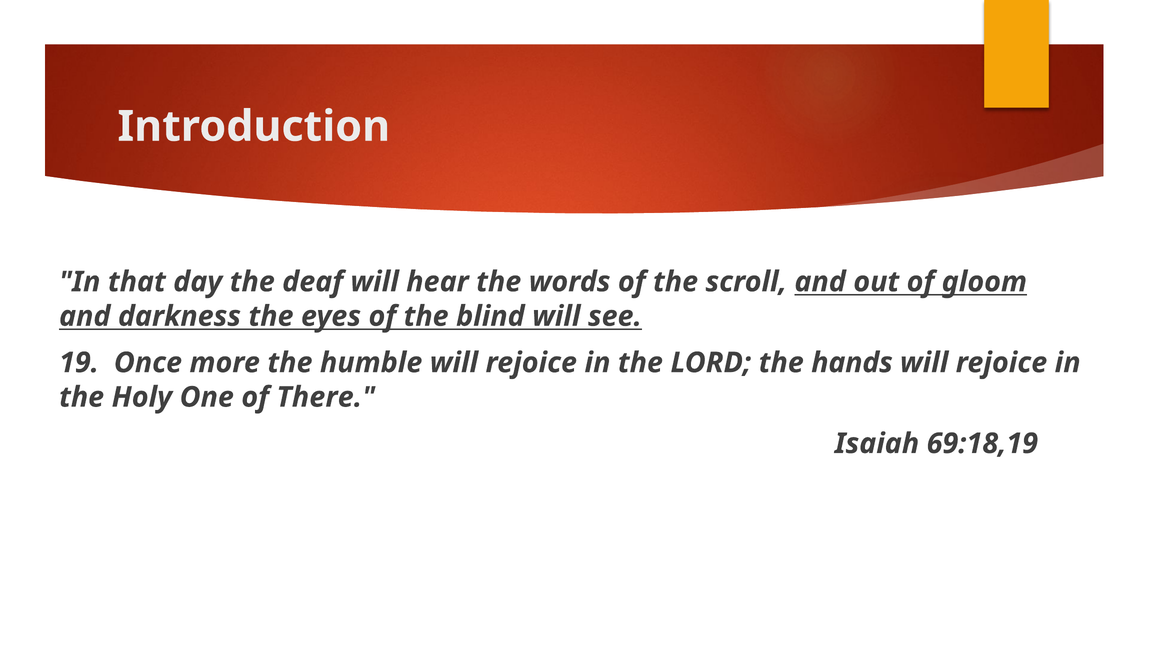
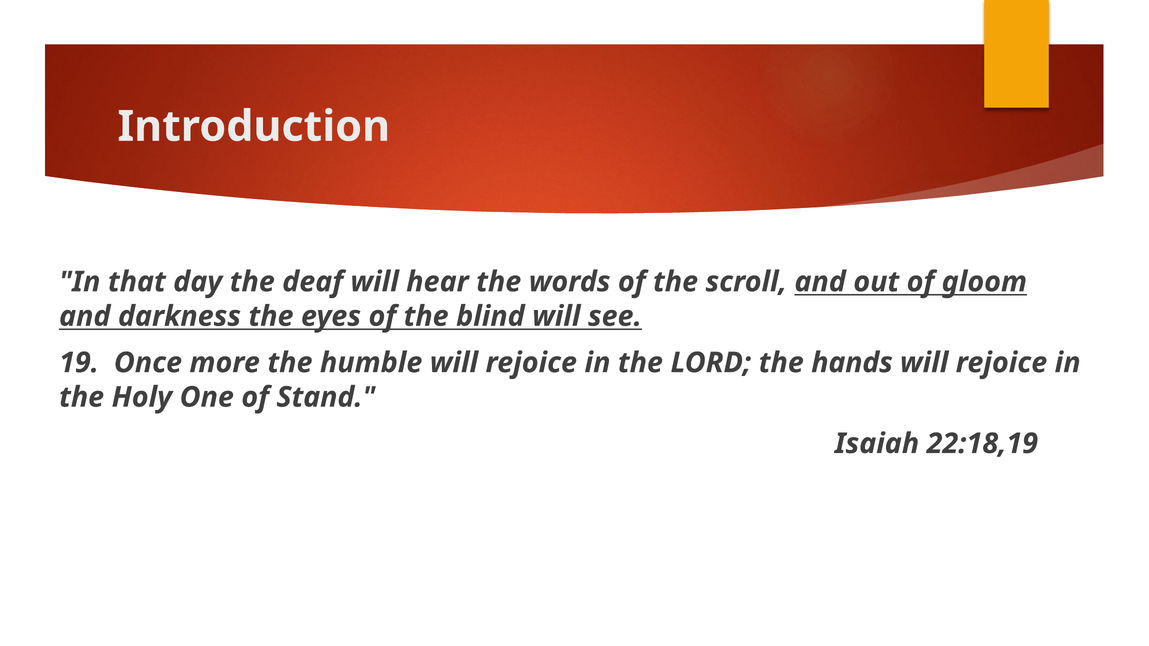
There: There -> Stand
69:18,19: 69:18,19 -> 22:18,19
